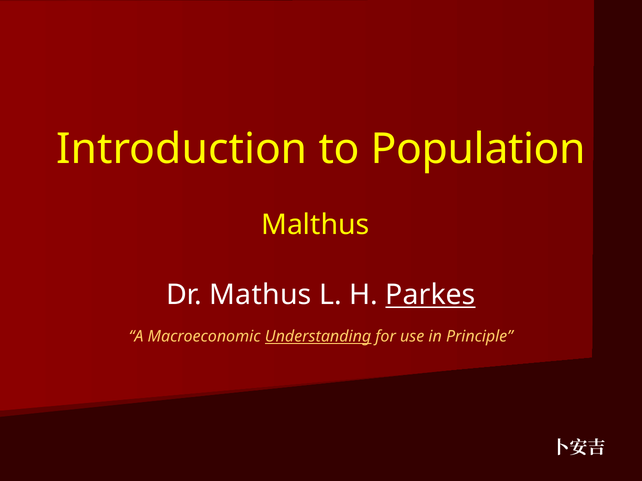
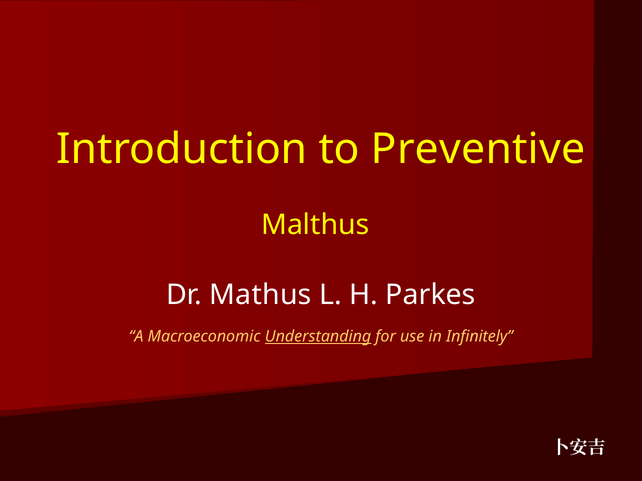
Population: Population -> Preventive
Parkes underline: present -> none
Principle: Principle -> Infinitely
